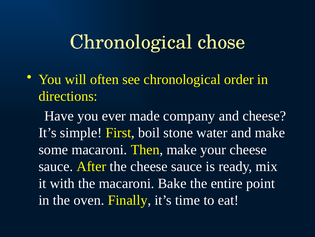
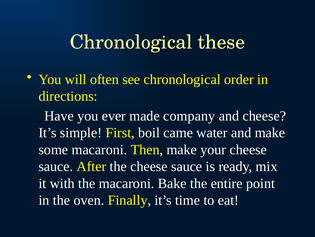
chose: chose -> these
stone: stone -> came
